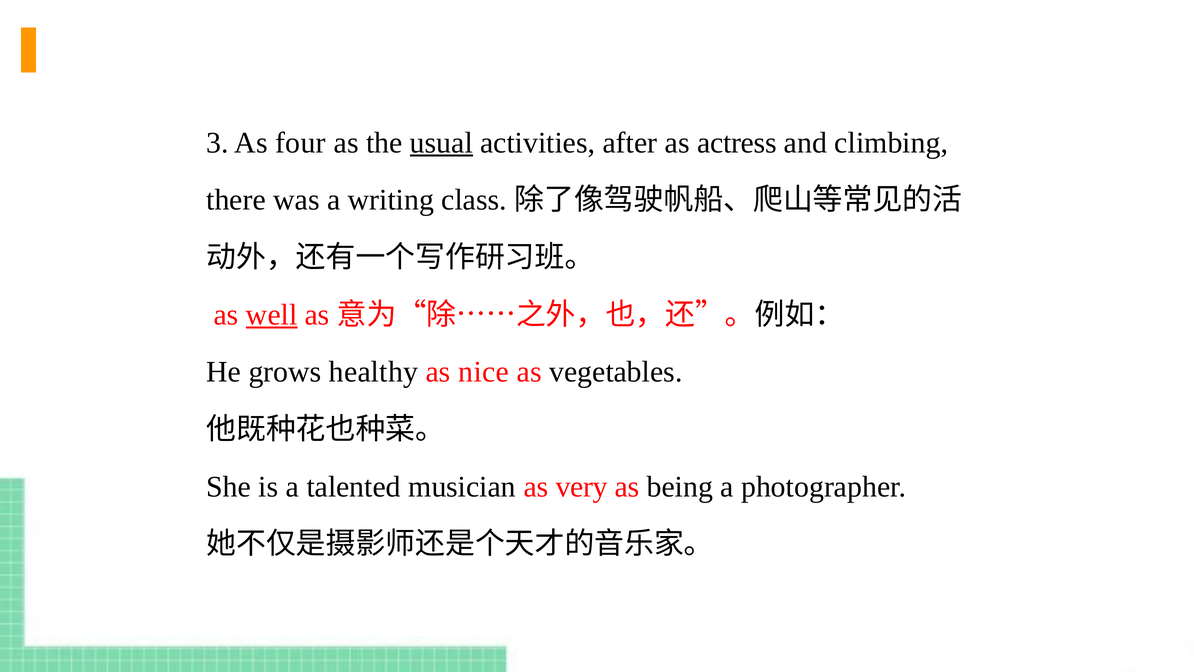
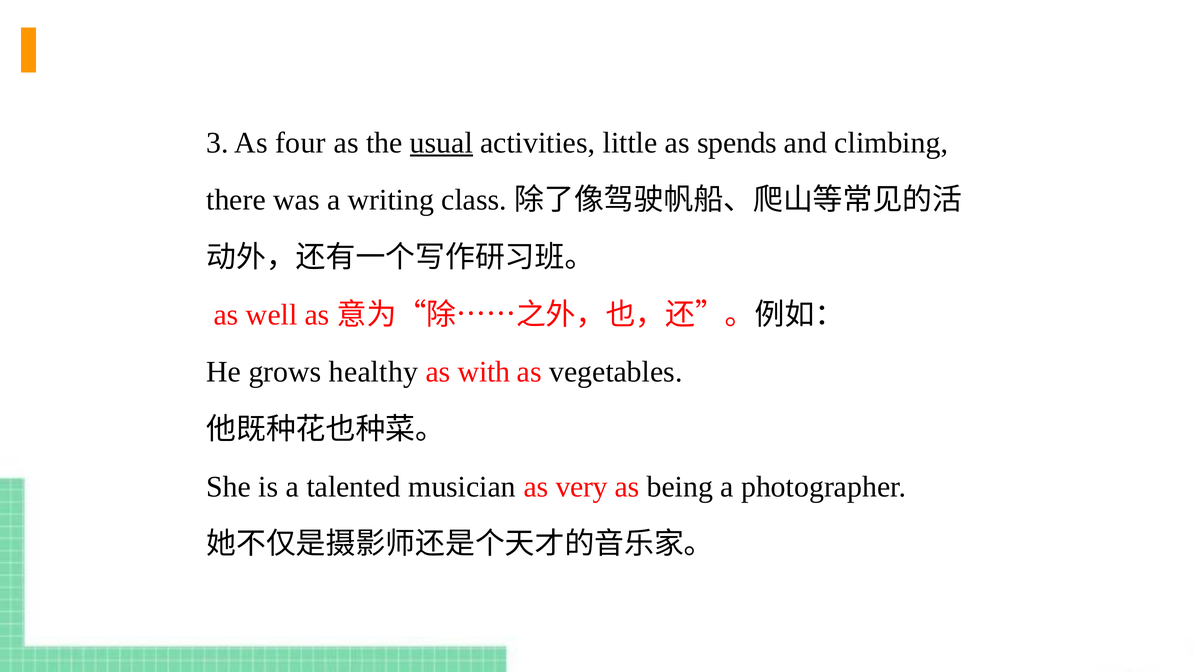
after: after -> little
actress: actress -> spends
well underline: present -> none
nice: nice -> with
